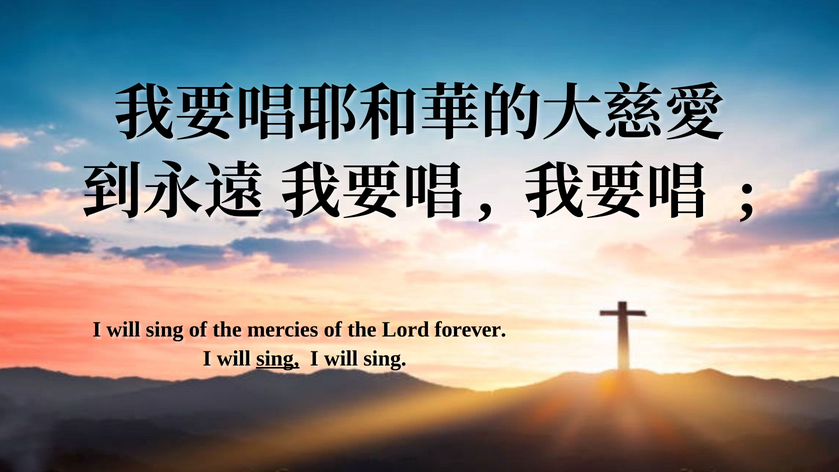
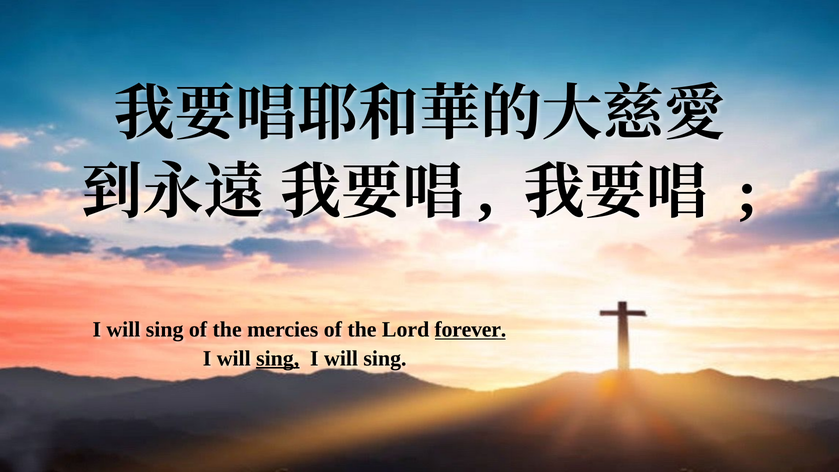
forever underline: none -> present
